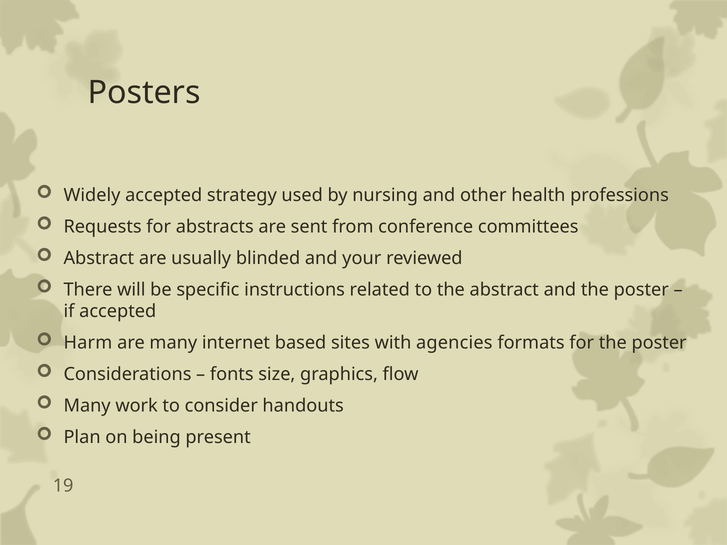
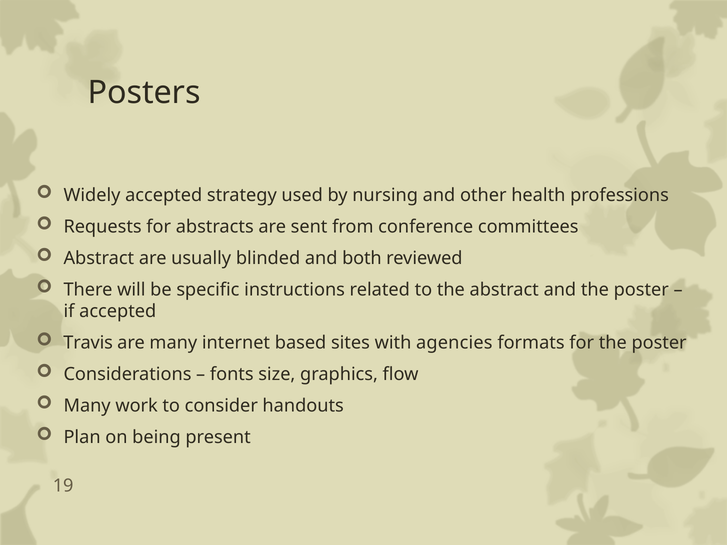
your: your -> both
Harm: Harm -> Travis
